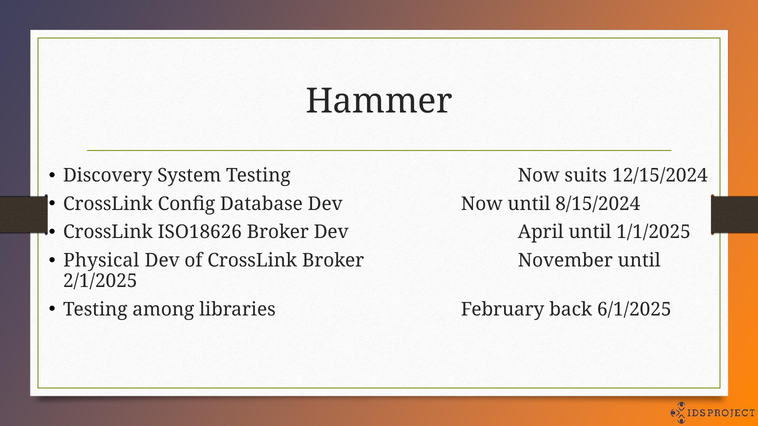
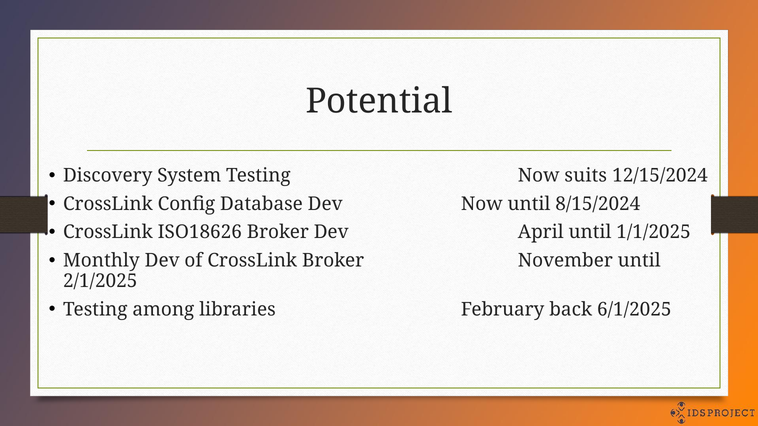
Hammer: Hammer -> Potential
Physical: Physical -> Monthly
